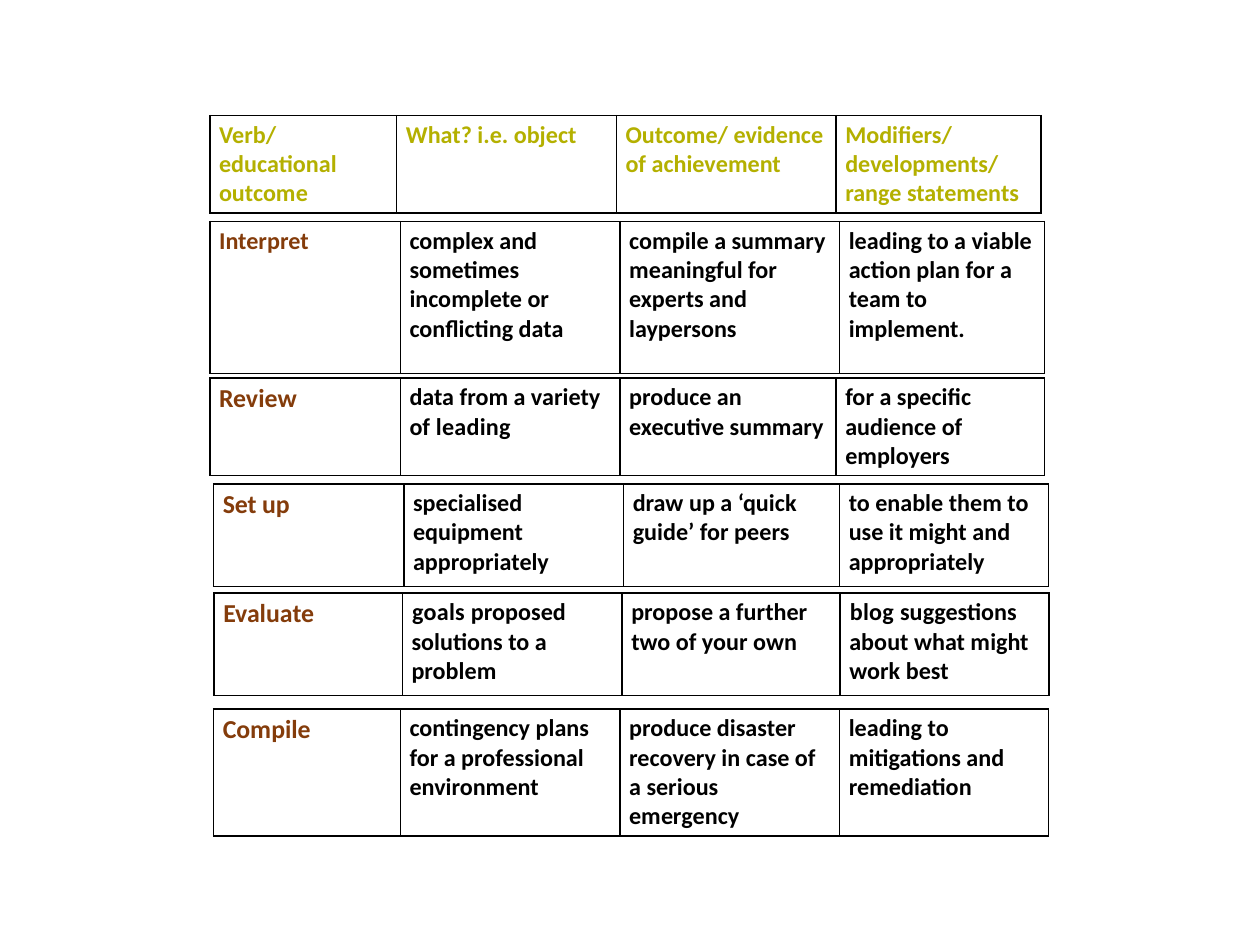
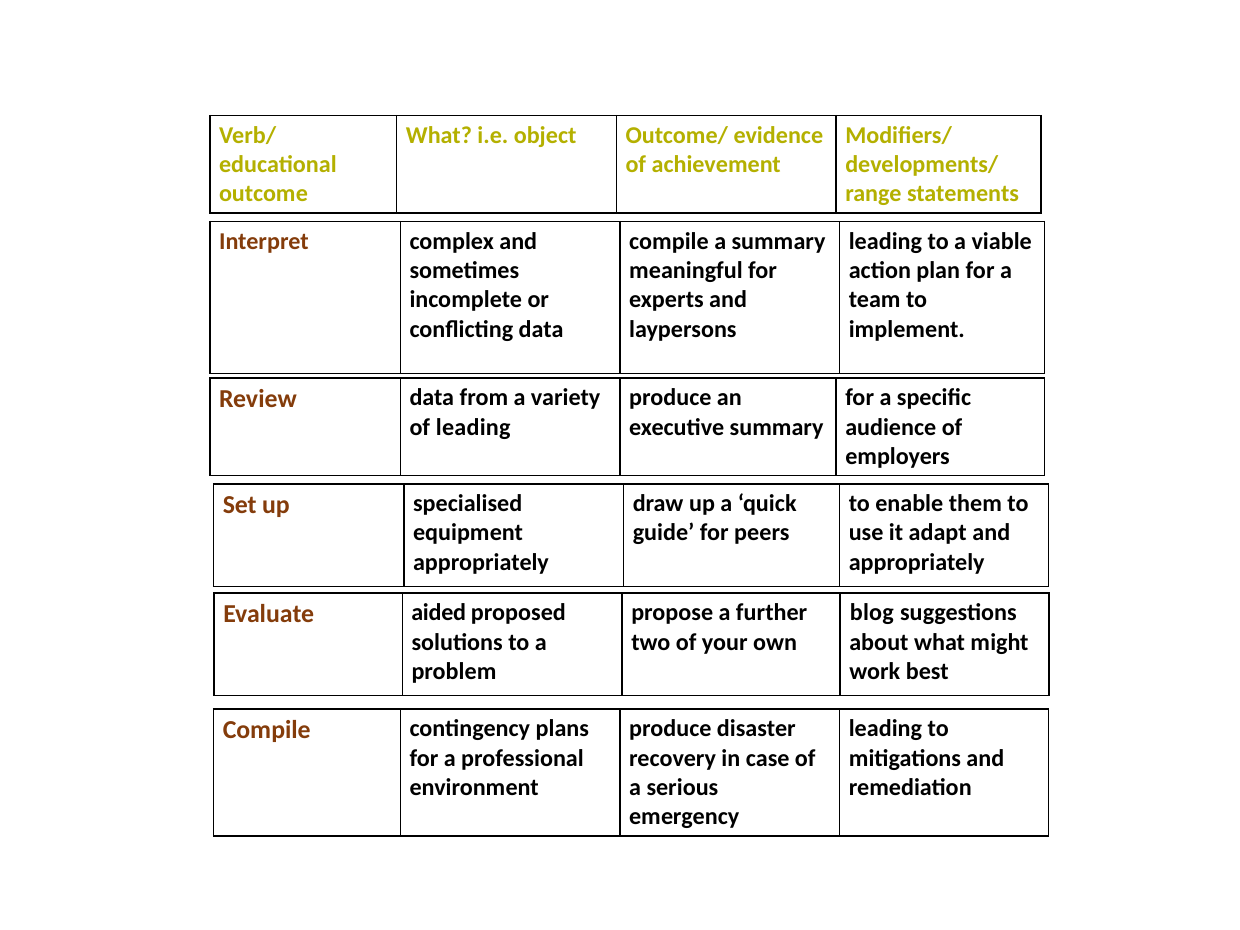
it might: might -> adapt
goals: goals -> aided
